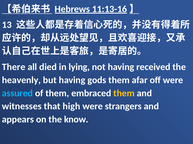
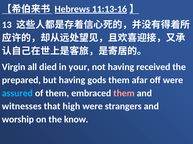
There: There -> Virgin
lying: lying -> your
heavenly: heavenly -> prepared
them at (124, 94) colour: yellow -> pink
appears: appears -> worship
